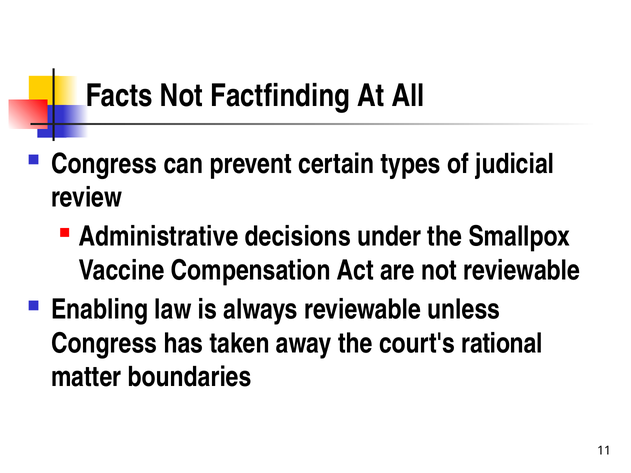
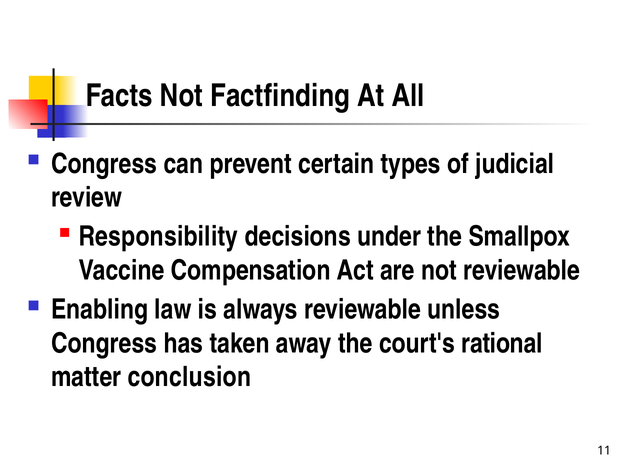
Administrative: Administrative -> Responsibility
boundaries: boundaries -> conclusion
